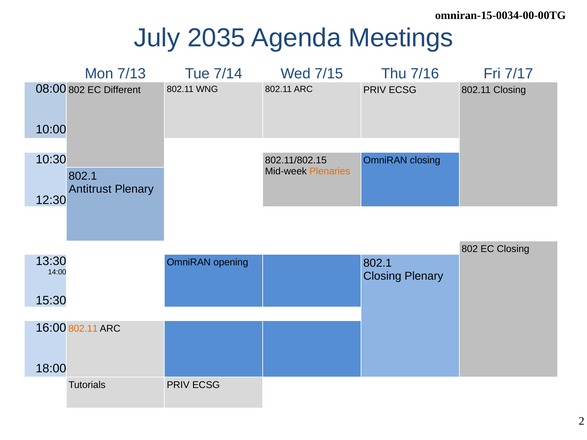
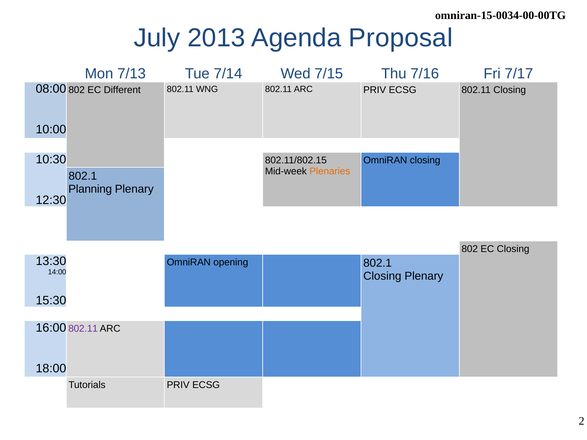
2035: 2035 -> 2013
Meetings: Meetings -> Proposal
Antitrust: Antitrust -> Planning
802.11 at (83, 329) colour: orange -> purple
